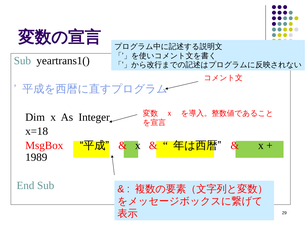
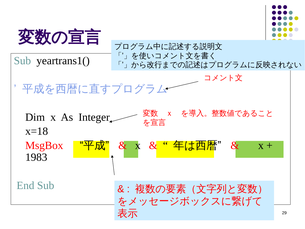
1989: 1989 -> 1983
